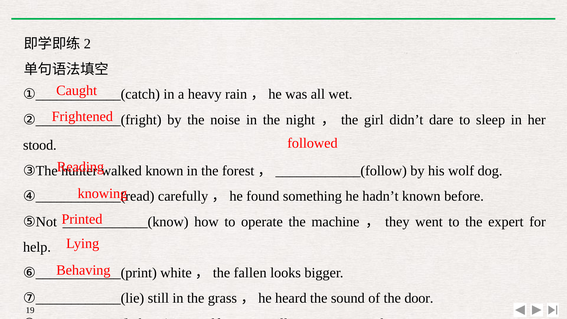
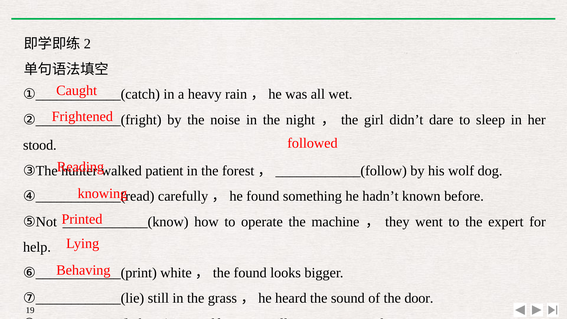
walked known: known -> patient
fallen at (250, 273): fallen -> found
